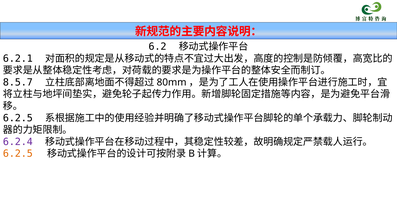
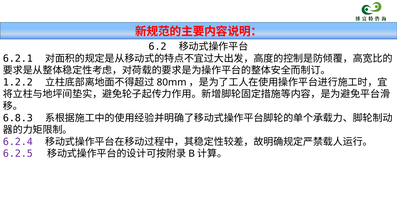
8.5.7: 8.5.7 -> 1.2.2
6.2.5 at (18, 118): 6.2.5 -> 6.8.3
6.2.5 at (18, 154) colour: orange -> purple
